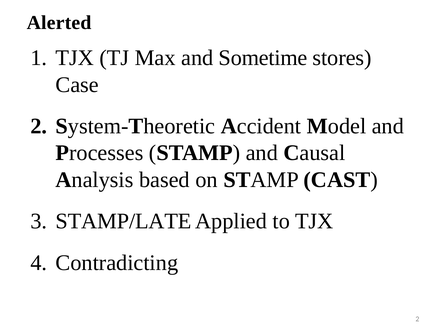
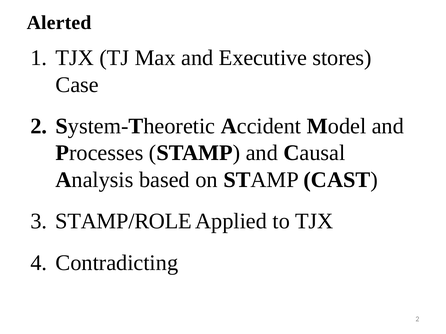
Sometime: Sometime -> Executive
STAMP/LATE: STAMP/LATE -> STAMP/ROLE
